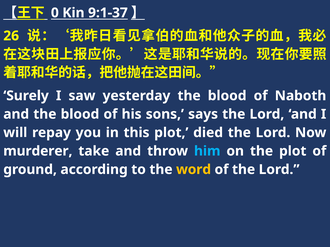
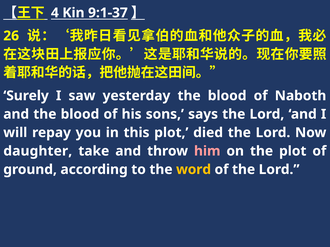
0: 0 -> 4
murderer: murderer -> daughter
him colour: light blue -> pink
